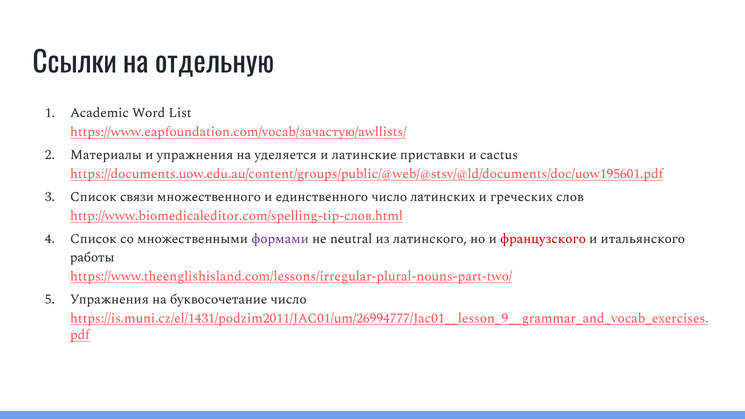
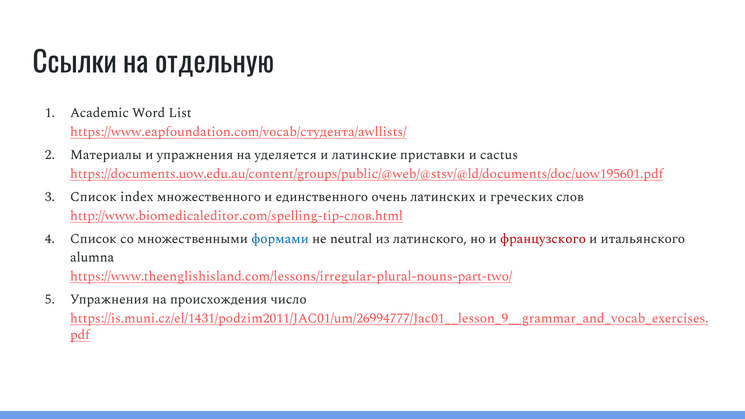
https://www.eapfoundation.com/vocab/зачастую/awllists/: https://www.eapfoundation.com/vocab/зачастую/awllists/ -> https://www.eapfoundation.com/vocab/студента/awllists/
связи: связи -> index
единственного число: число -> очень
формами colour: purple -> blue
работы: работы -> alumna
буквосочетание: буквосочетание -> происхождения
